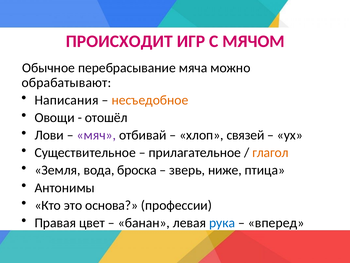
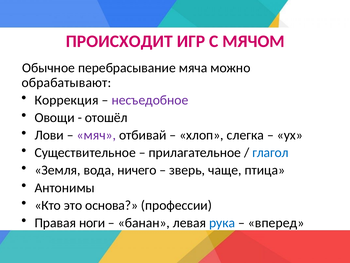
Написания: Написания -> Коррекция
несъедобное colour: orange -> purple
связей: связей -> слегка
глагол colour: orange -> blue
броска: броска -> ничего
ниже: ниже -> чаще
цвет: цвет -> ноги
